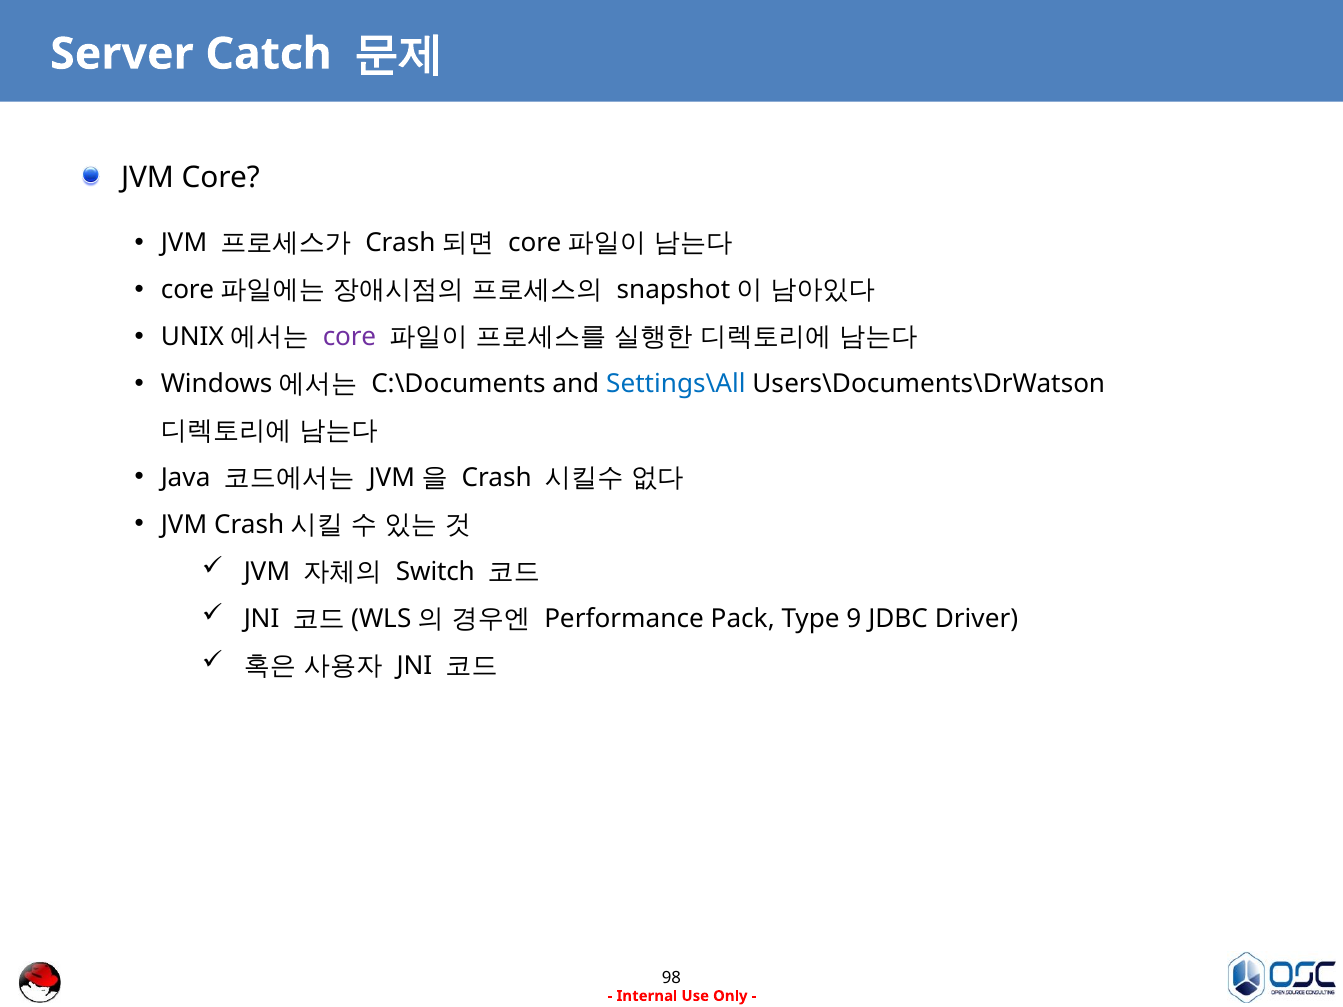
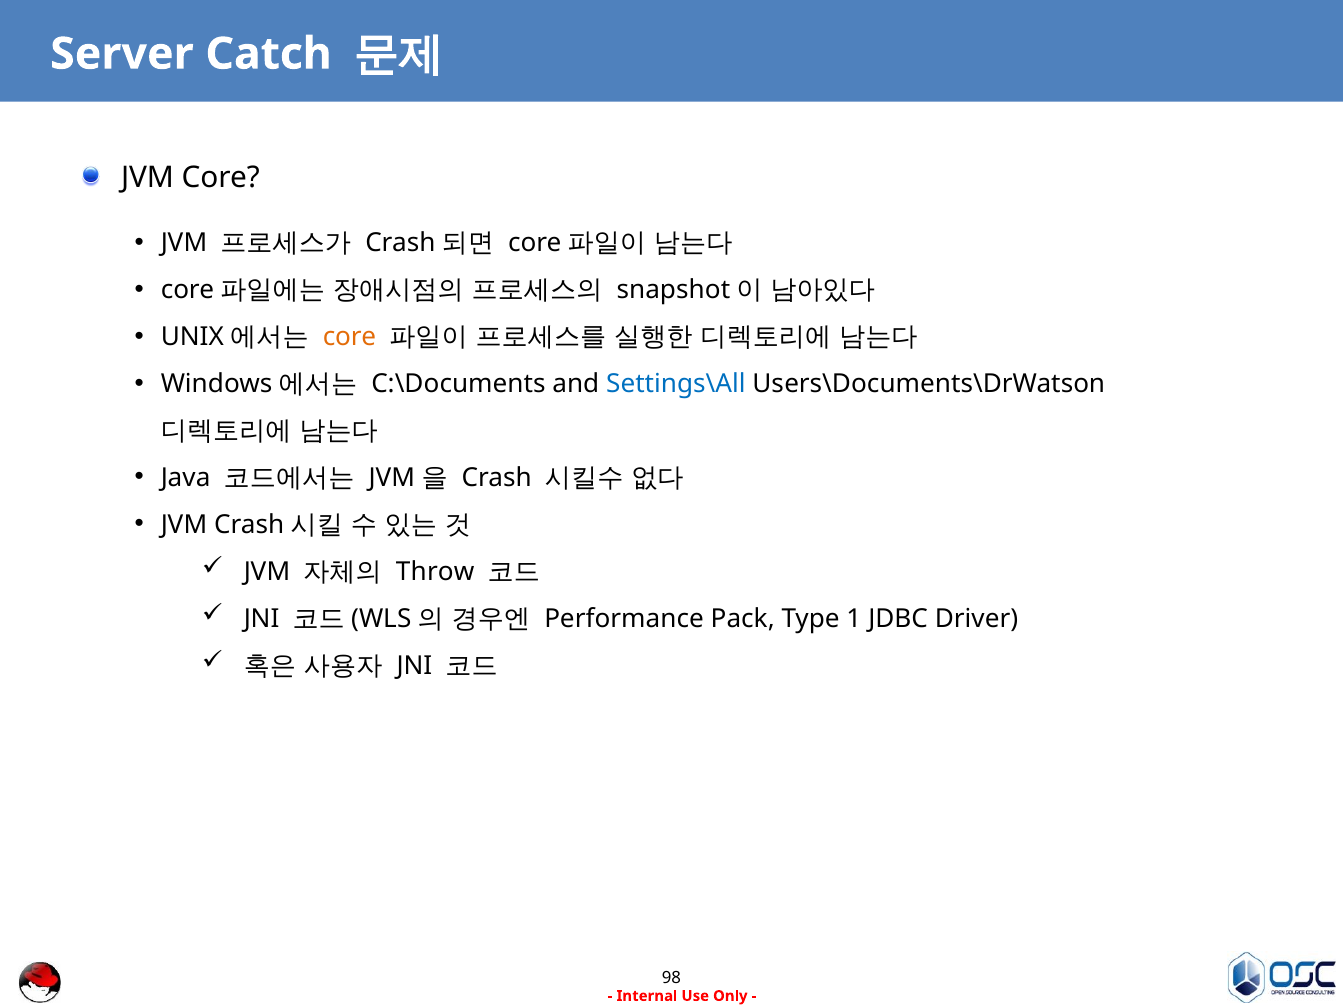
core at (349, 337) colour: purple -> orange
Switch: Switch -> Throw
9: 9 -> 1
